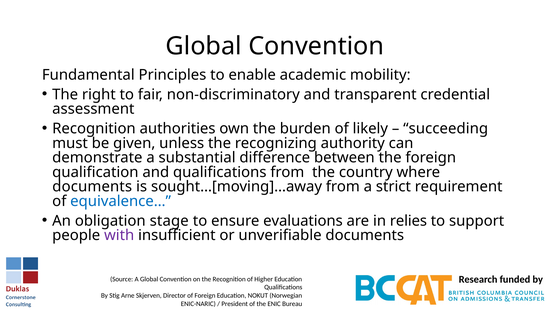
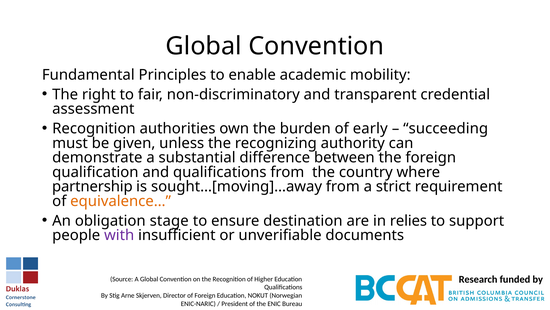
likely: likely -> early
documents at (92, 186): documents -> partnership
equivalence… colour: blue -> orange
evaluations: evaluations -> destination
